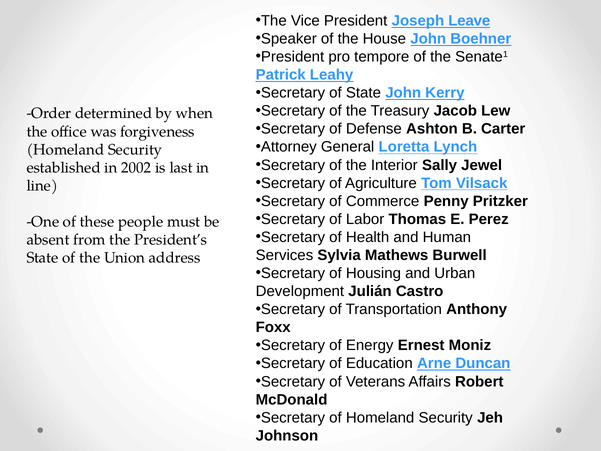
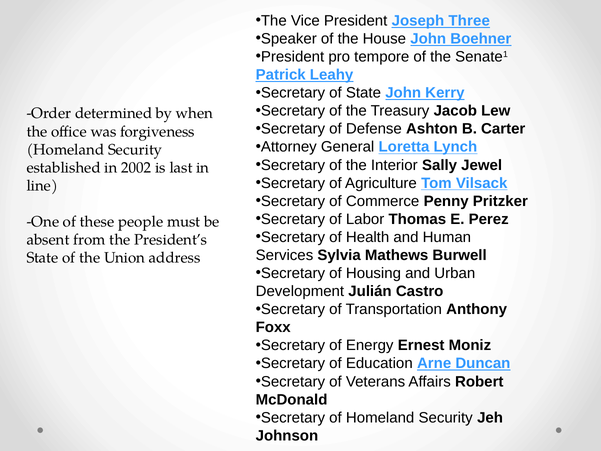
Leave: Leave -> Three
